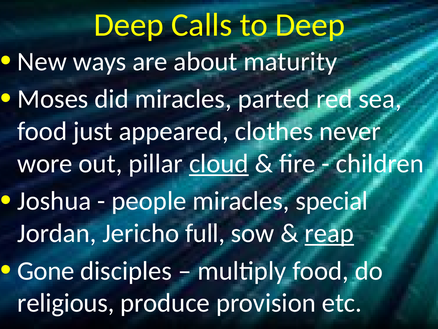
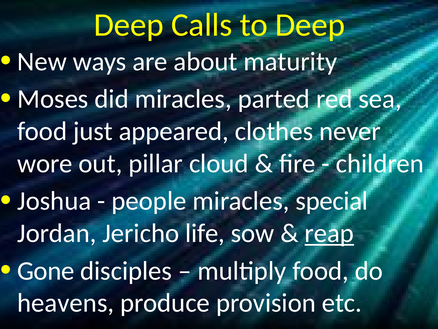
cloud underline: present -> none
full: full -> life
religious: religious -> heavens
